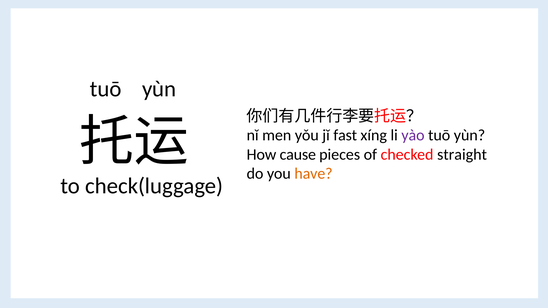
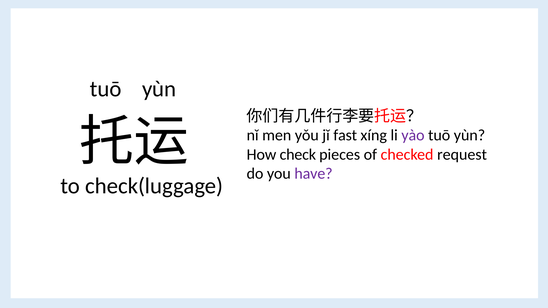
cause: cause -> check
straight: straight -> request
have colour: orange -> purple
